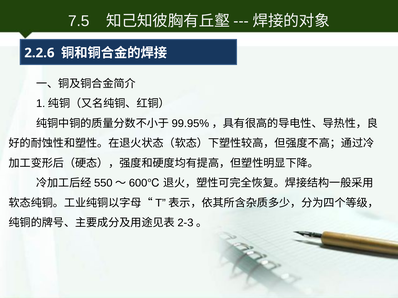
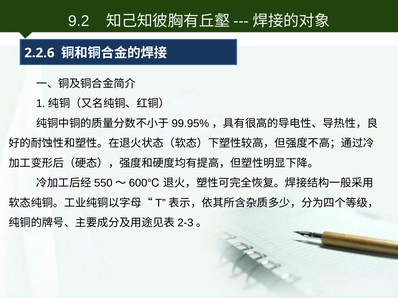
7.5: 7.5 -> 9.2
